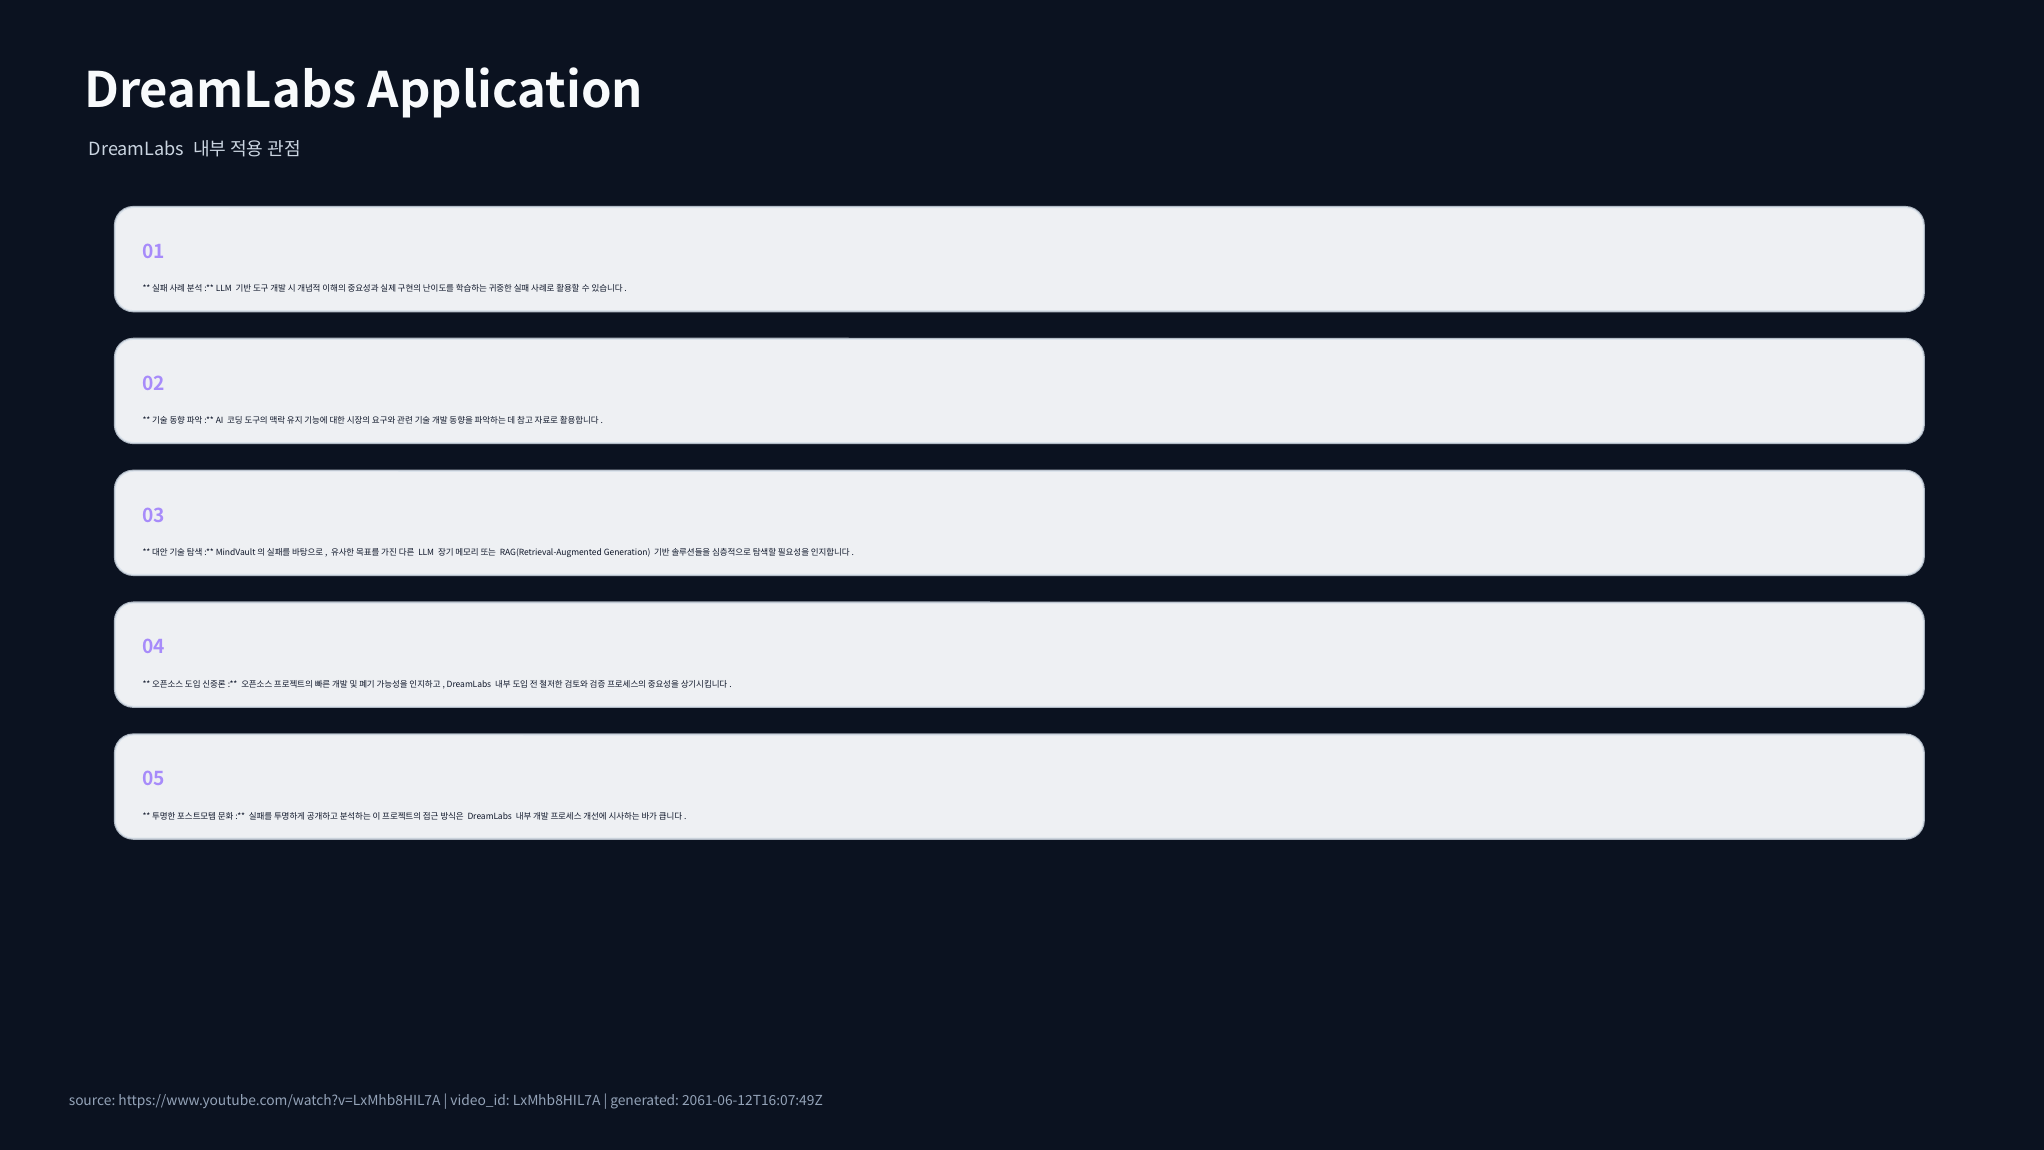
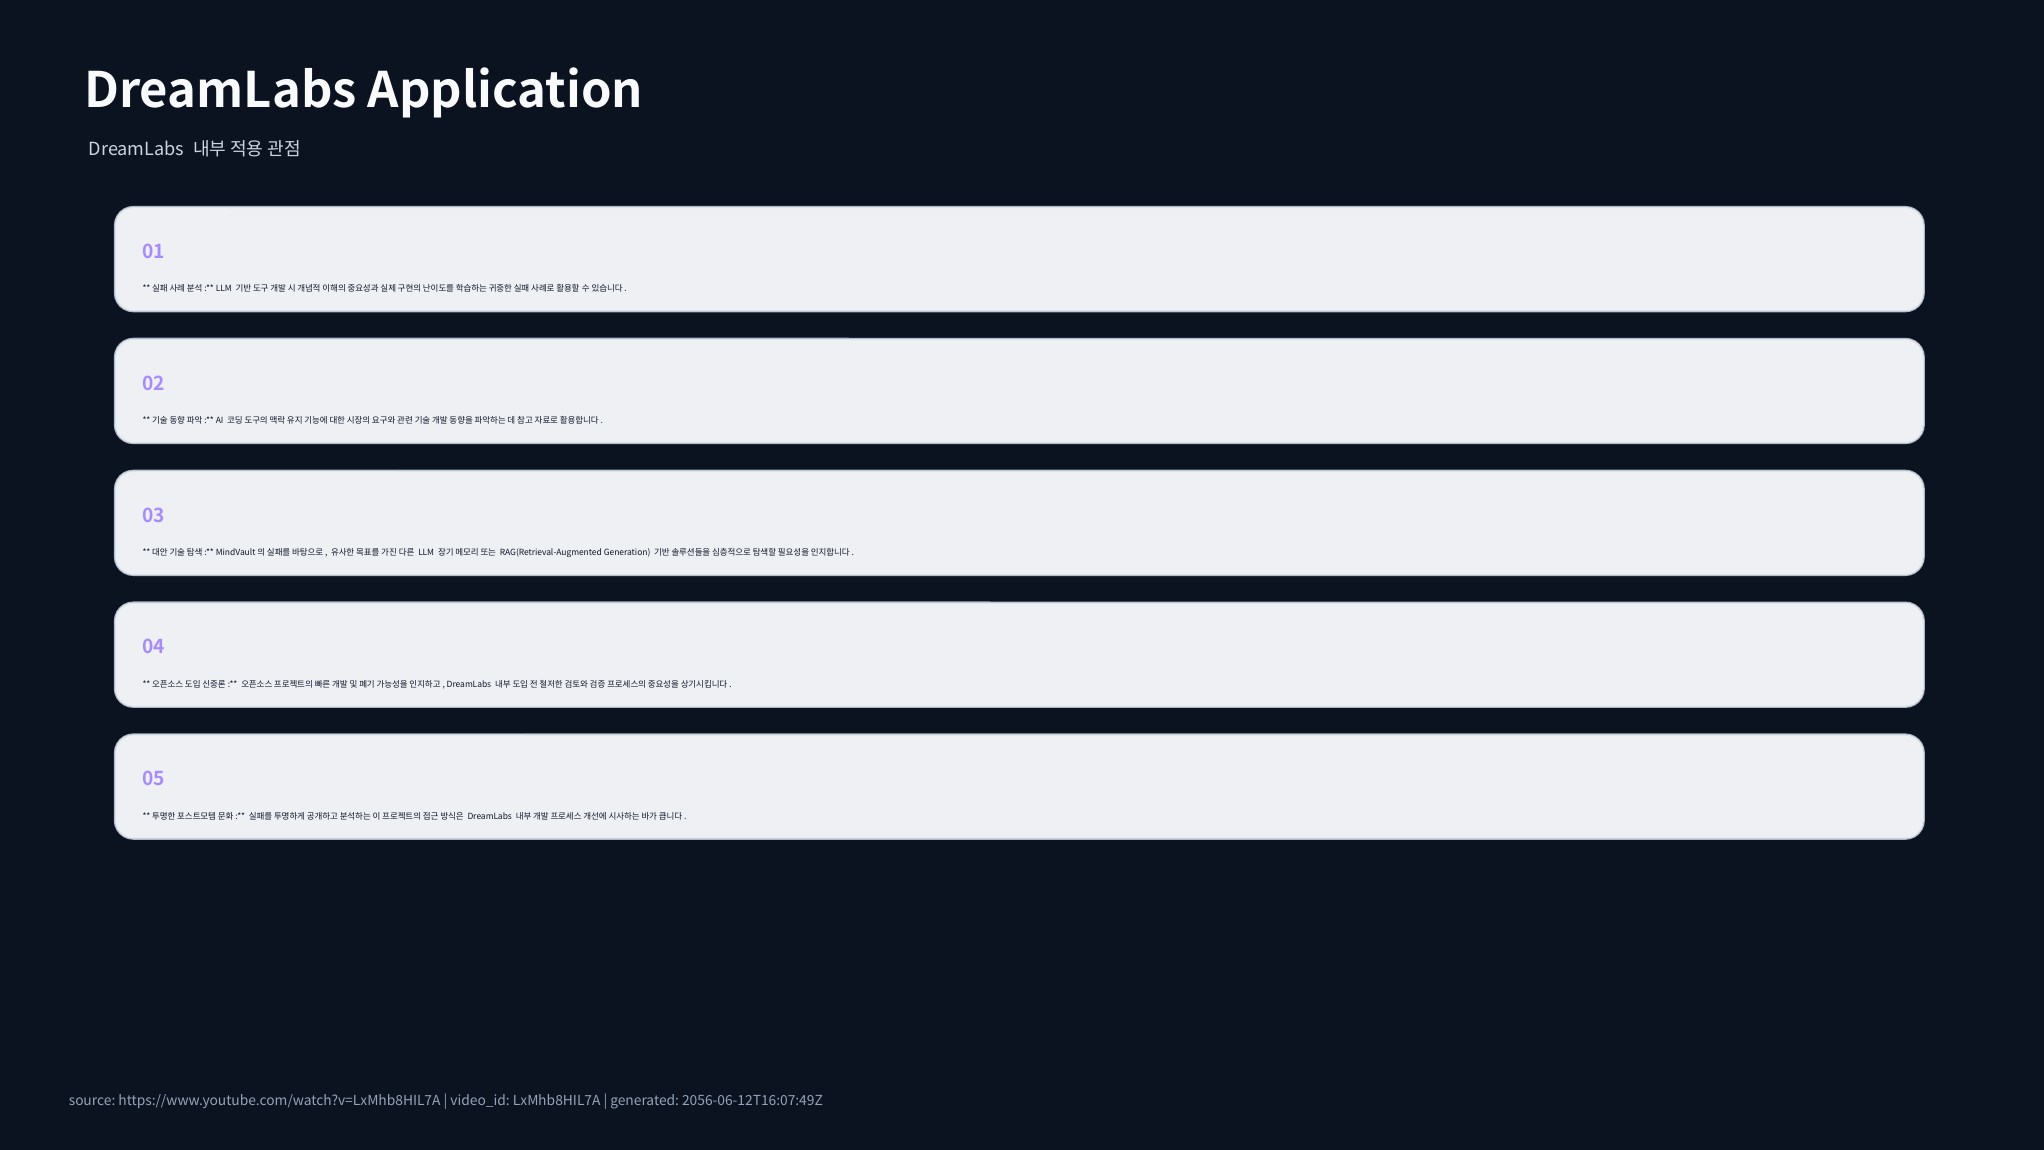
2061-06-12T16:07:49Z: 2061-06-12T16:07:49Z -> 2056-06-12T16:07:49Z
